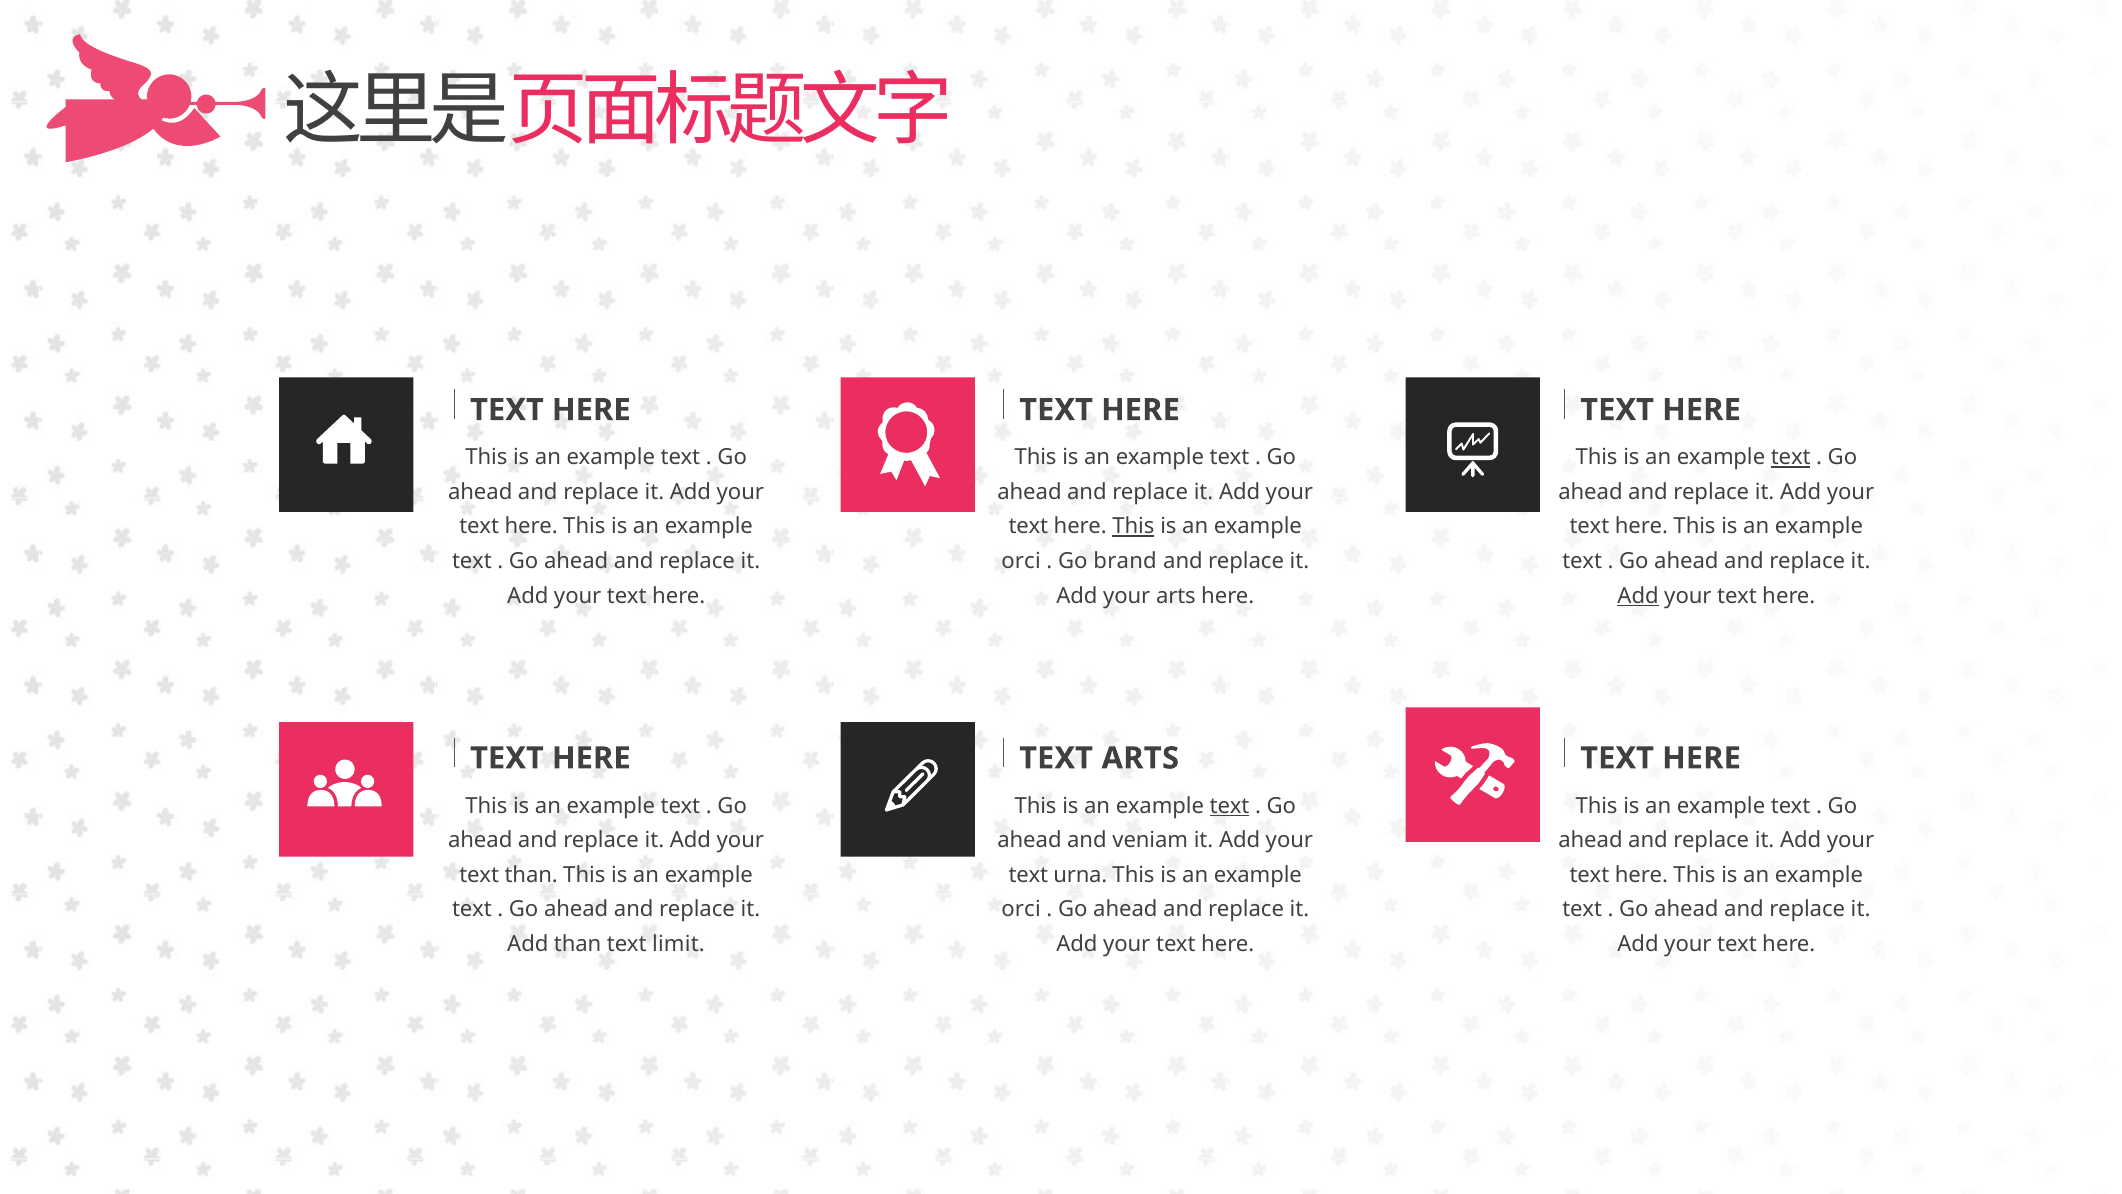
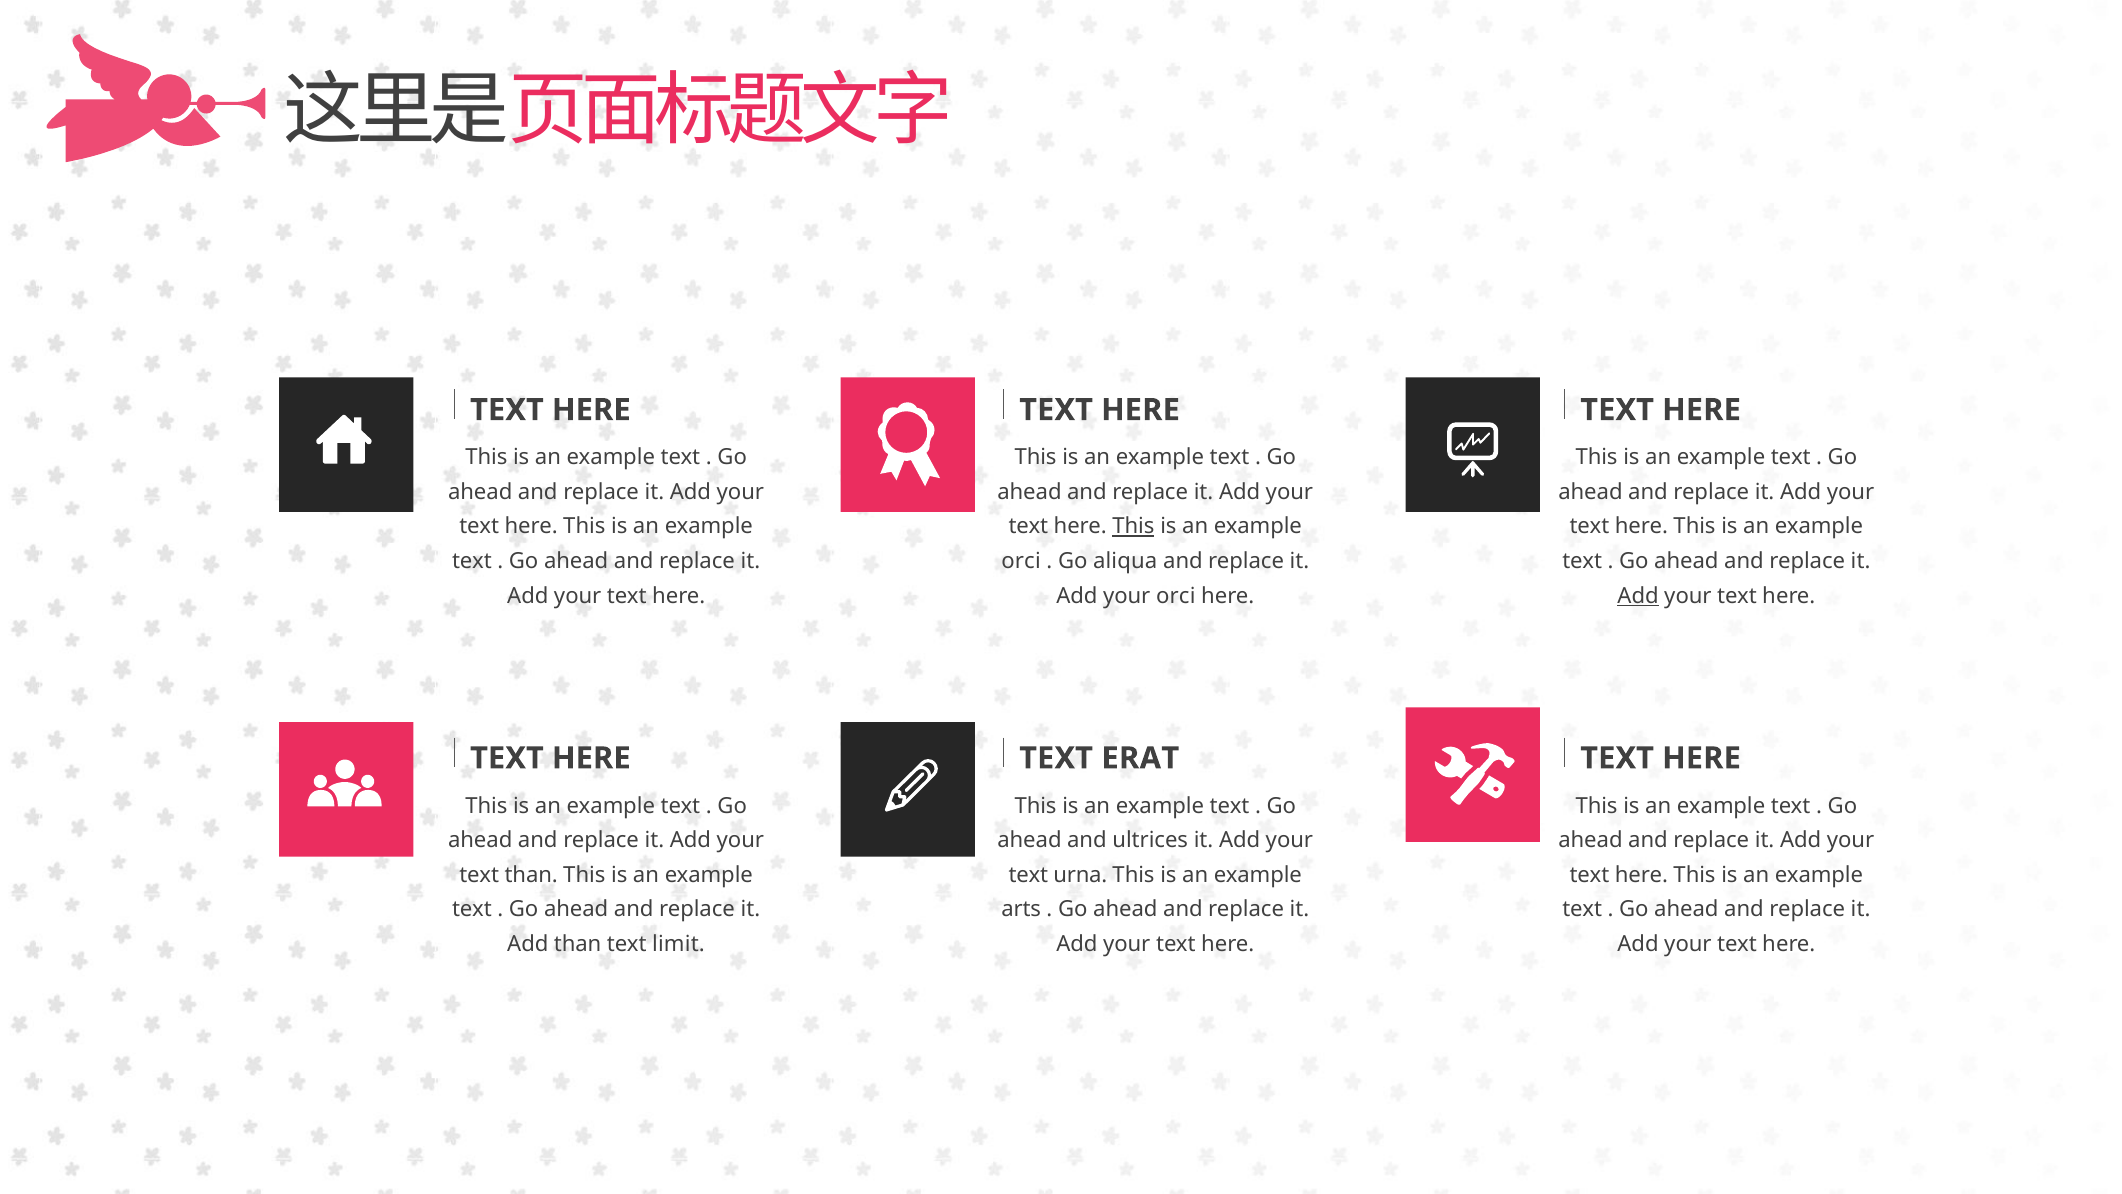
text at (1791, 457) underline: present -> none
brand: brand -> aliqua
your arts: arts -> orci
TEXT ARTS: ARTS -> ERAT
text at (1230, 806) underline: present -> none
veniam: veniam -> ultrices
orci at (1021, 909): orci -> arts
